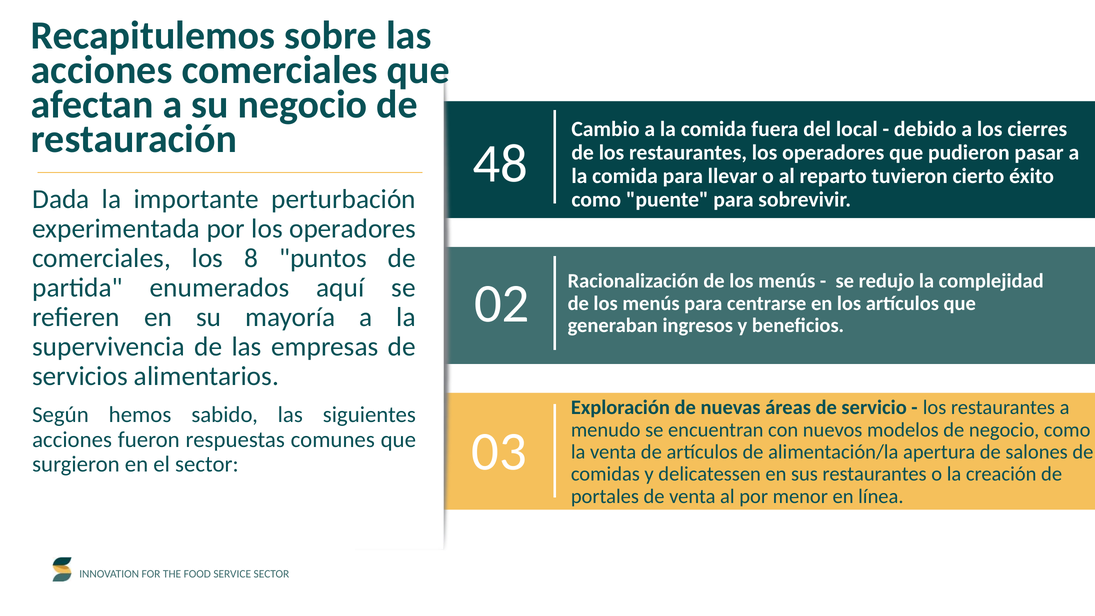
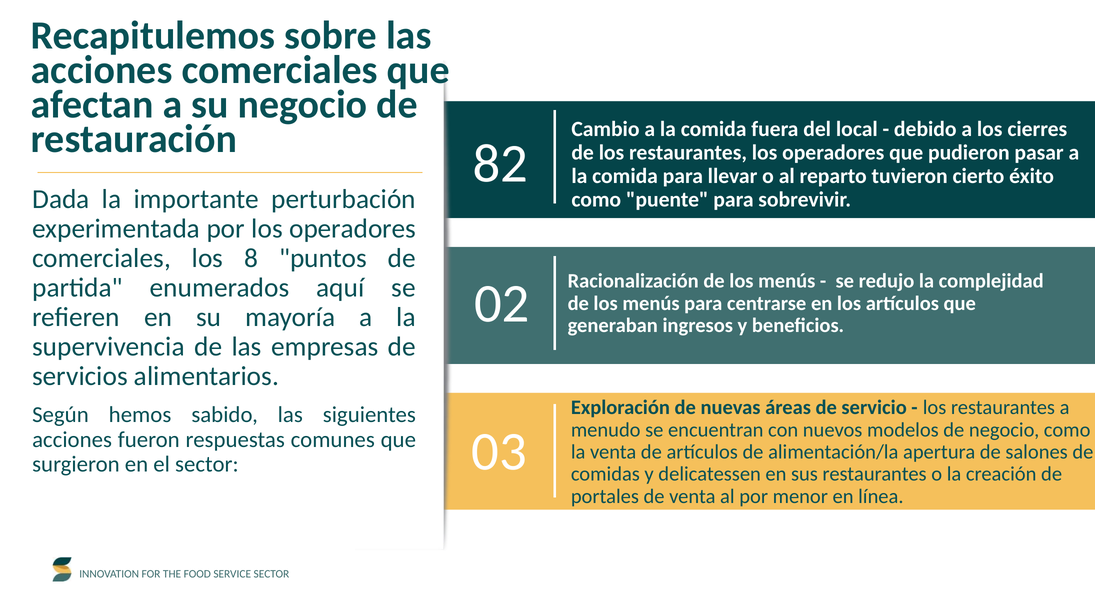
48: 48 -> 82
